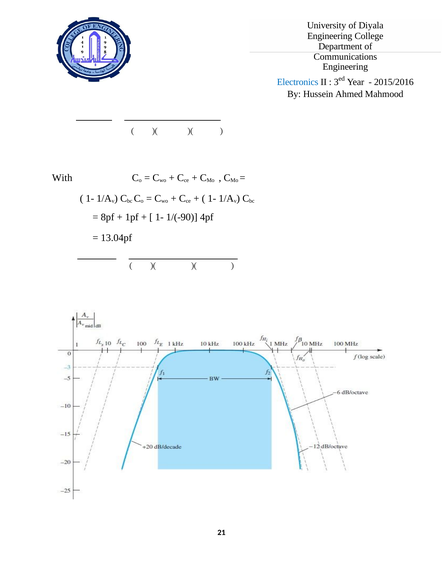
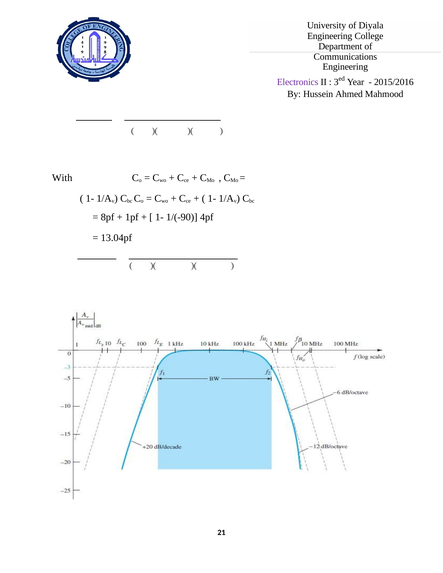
Electronics colour: blue -> purple
